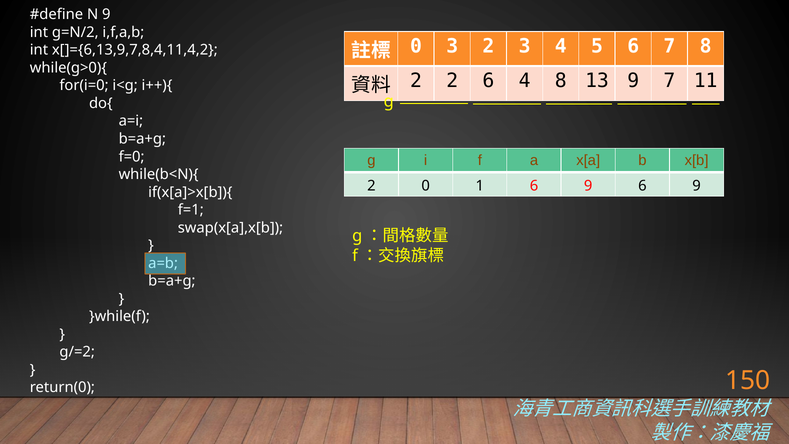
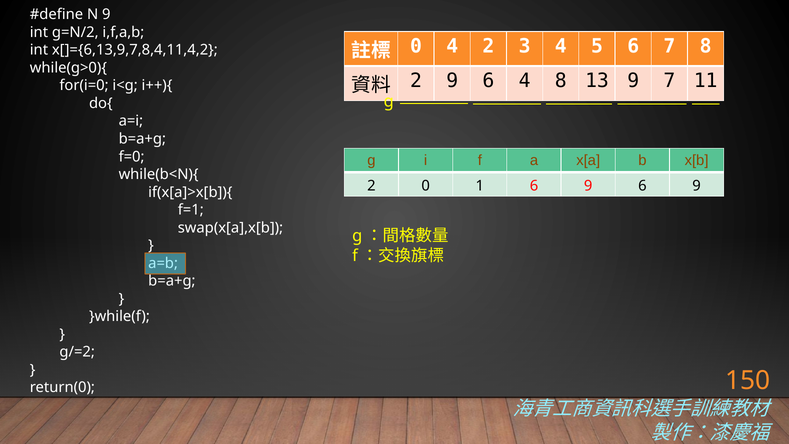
0 3: 3 -> 4
2 2: 2 -> 9
